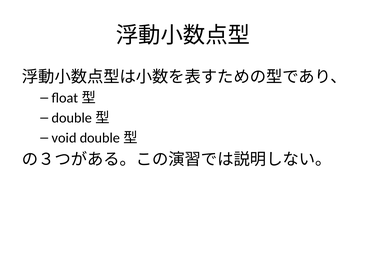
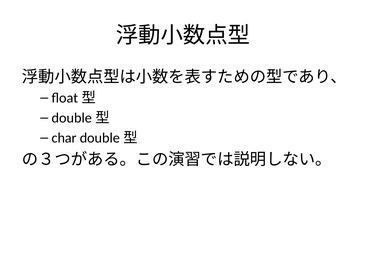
void: void -> char
